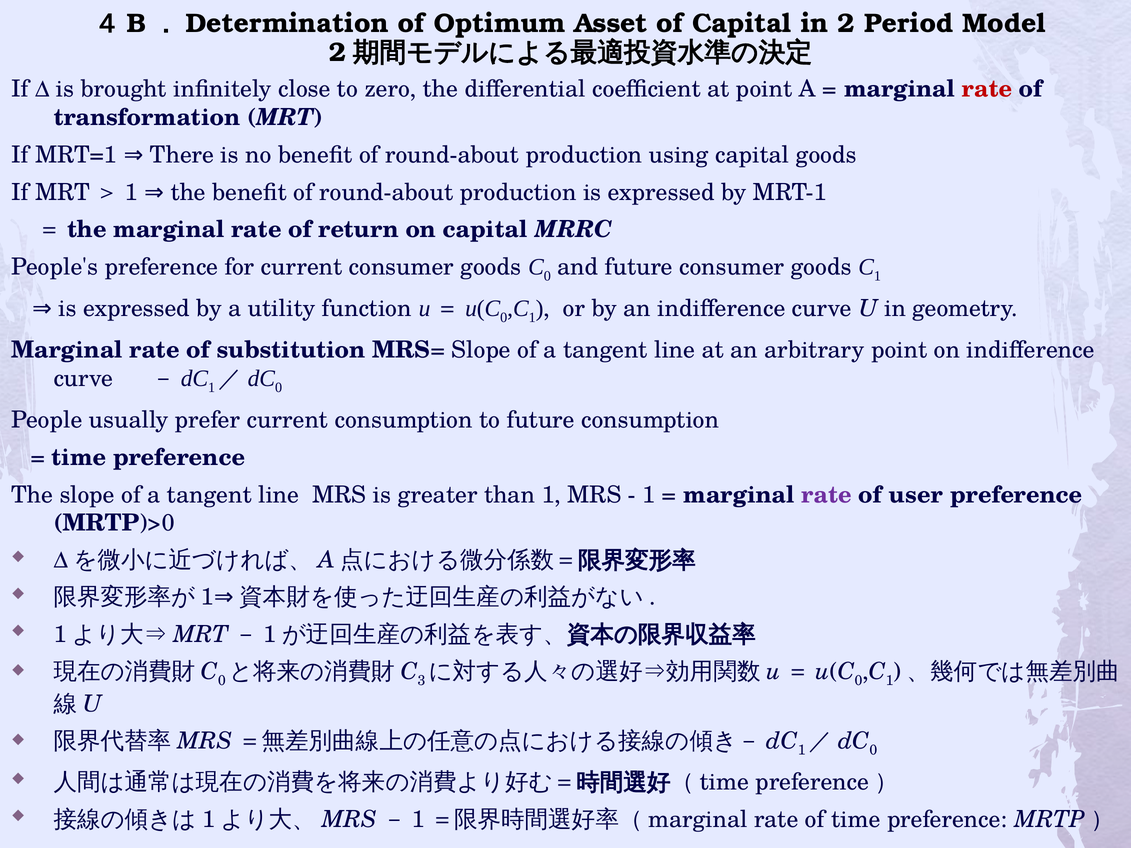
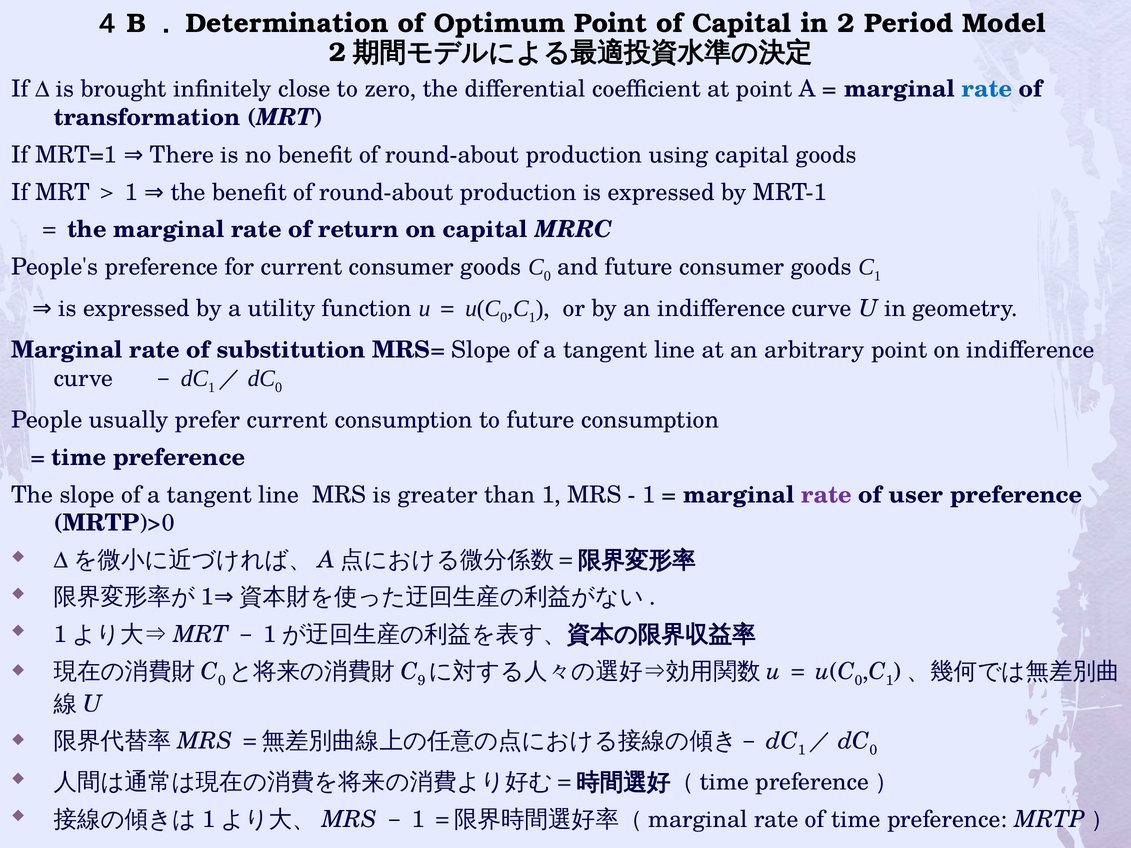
Optimum Asset: Asset -> Point
rate at (987, 89) colour: red -> blue
3: 3 -> 9
